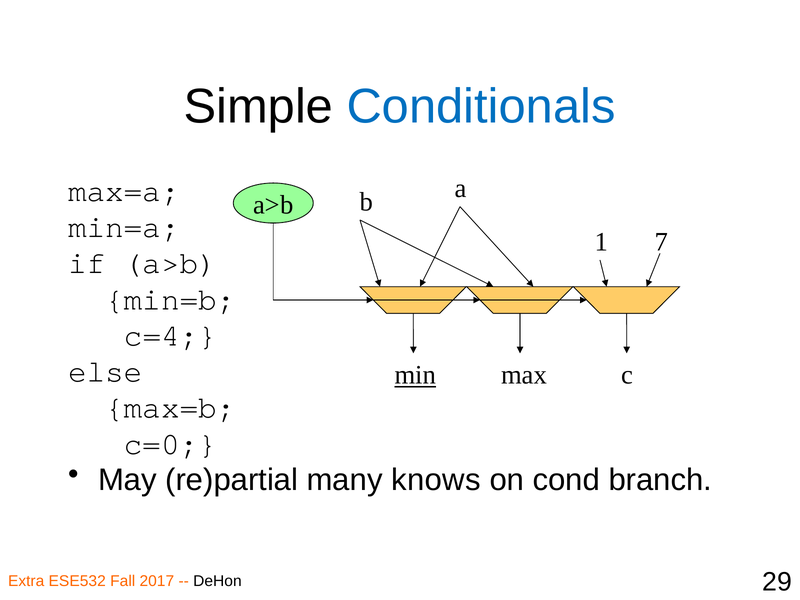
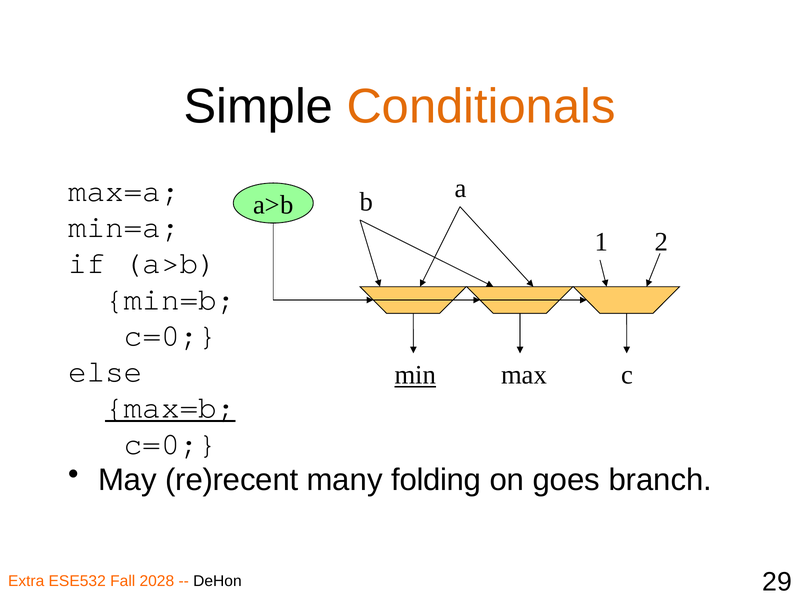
Conditionals colour: blue -> orange
7: 7 -> 2
c=4 at (170, 335): c=4 -> c=0
max=b underline: none -> present
re)partial: re)partial -> re)recent
knows: knows -> folding
cond: cond -> goes
2017: 2017 -> 2028
